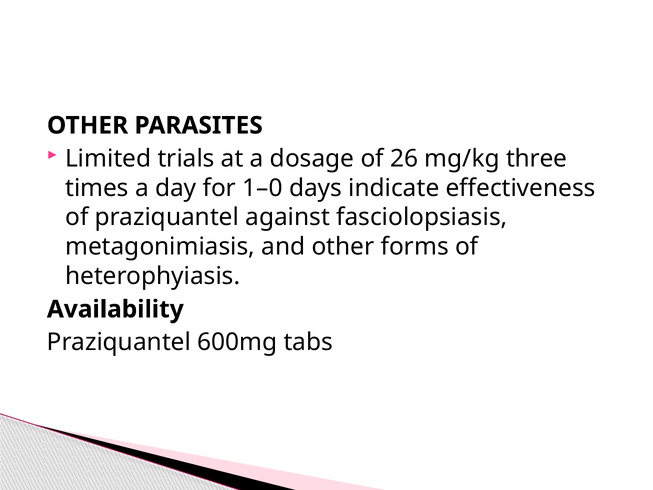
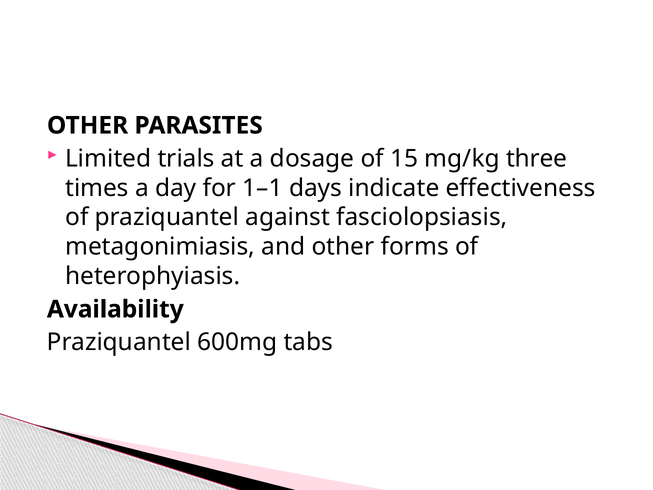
26: 26 -> 15
1–0: 1–0 -> 1–1
